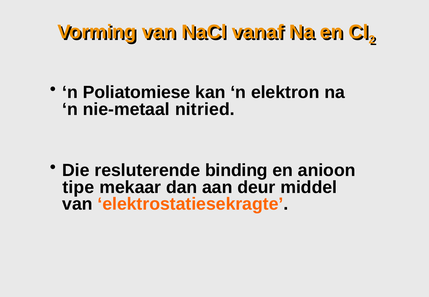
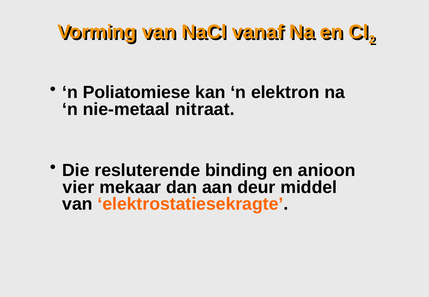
nitried: nitried -> nitraat
tipe: tipe -> vier
